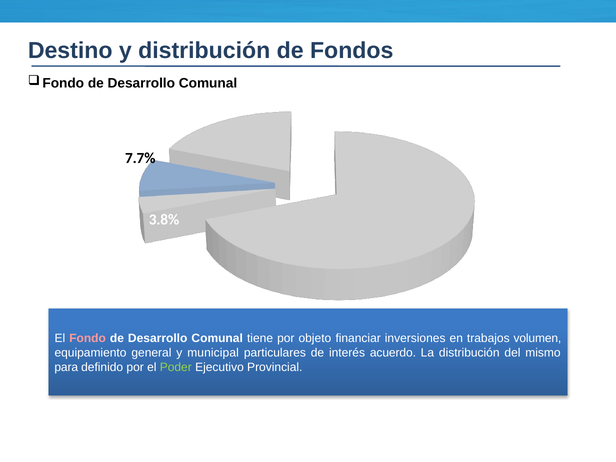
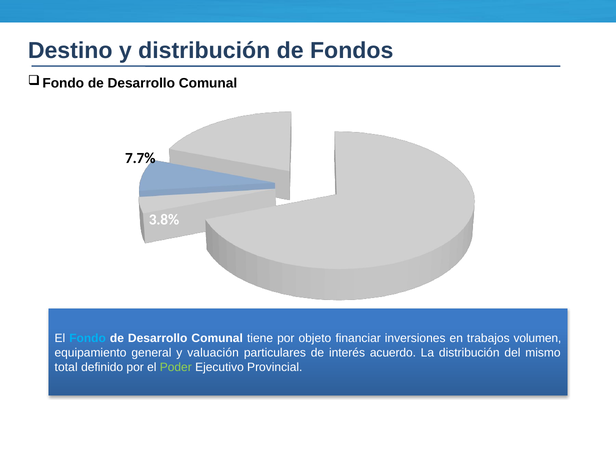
Fondo colour: pink -> light blue
municipal: municipal -> valuación
para: para -> total
